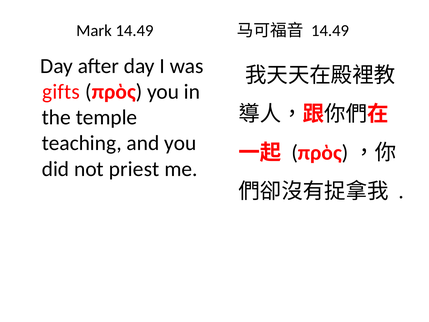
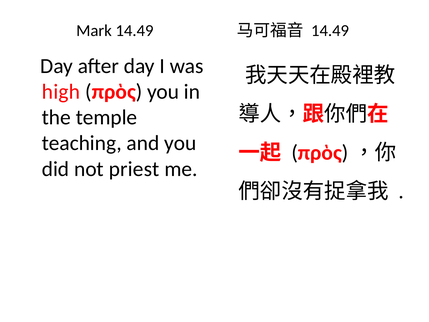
gifts: gifts -> high
